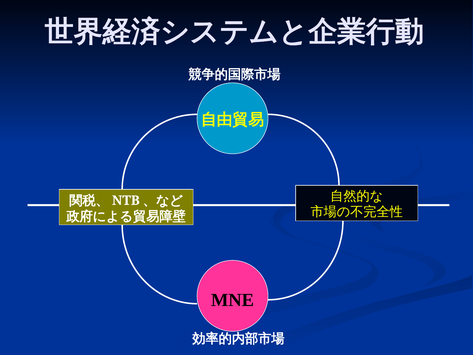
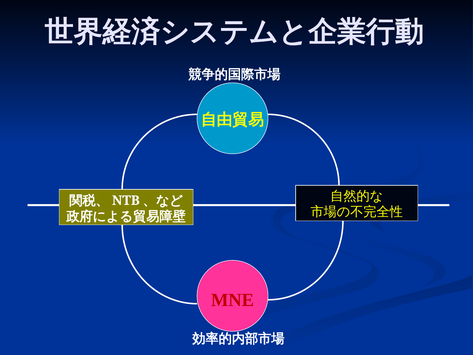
MNE colour: black -> red
